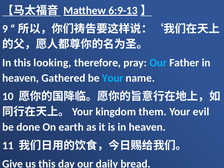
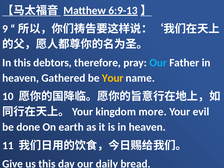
looking: looking -> debtors
Your at (113, 78) colour: light blue -> yellow
them: them -> more
